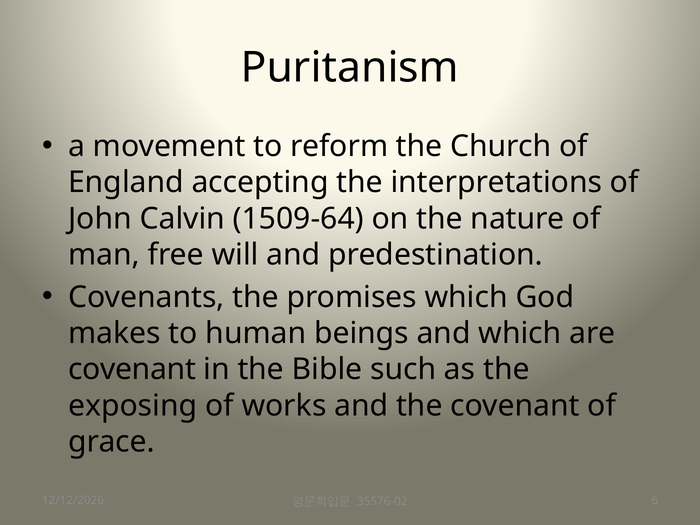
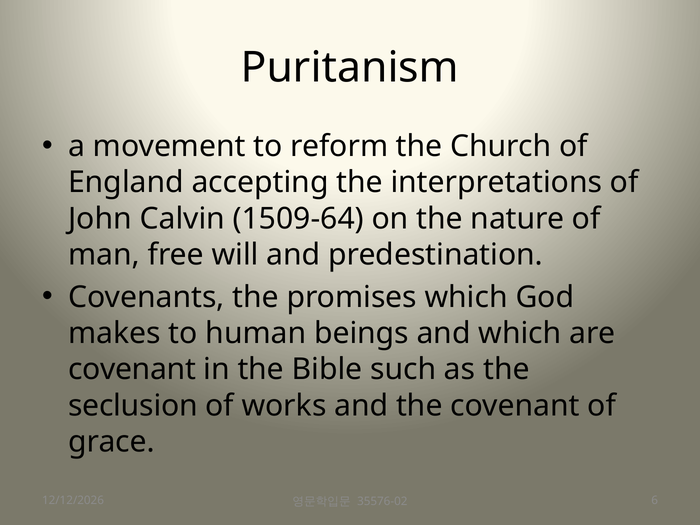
exposing: exposing -> seclusion
